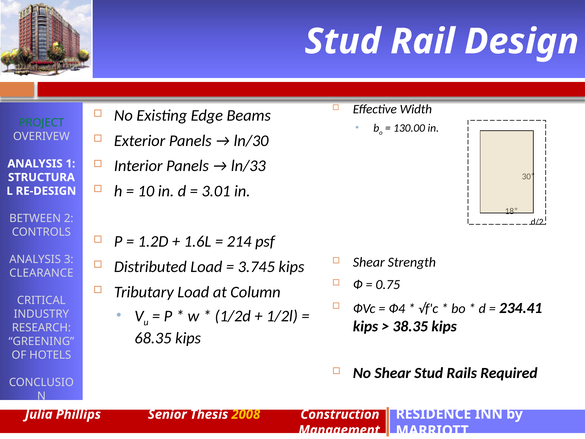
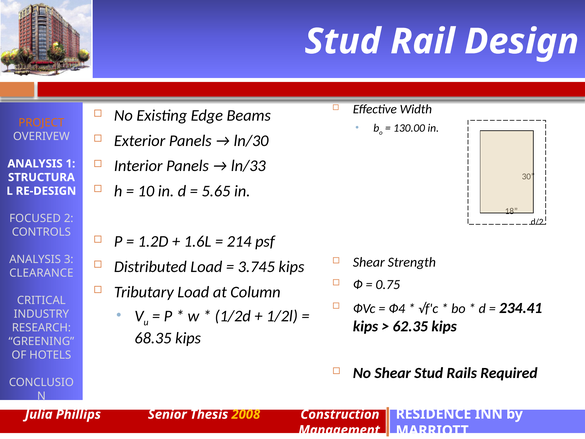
PROJECT colour: green -> orange
3.01: 3.01 -> 5.65
BETWEEN: BETWEEN -> FOCUSED
38.35: 38.35 -> 62.35
